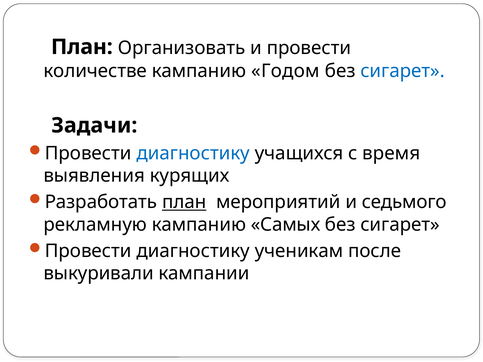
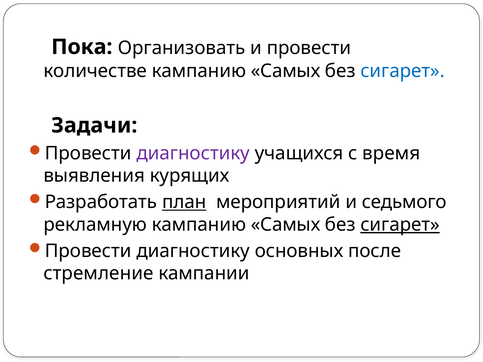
План at (82, 47): План -> Пока
Годом at (285, 71): Годом -> Самых
диагностику at (193, 153) colour: blue -> purple
сигарет at (400, 225) underline: none -> present
ученикам: ученикам -> основных
выкуривали: выкуривали -> стремление
